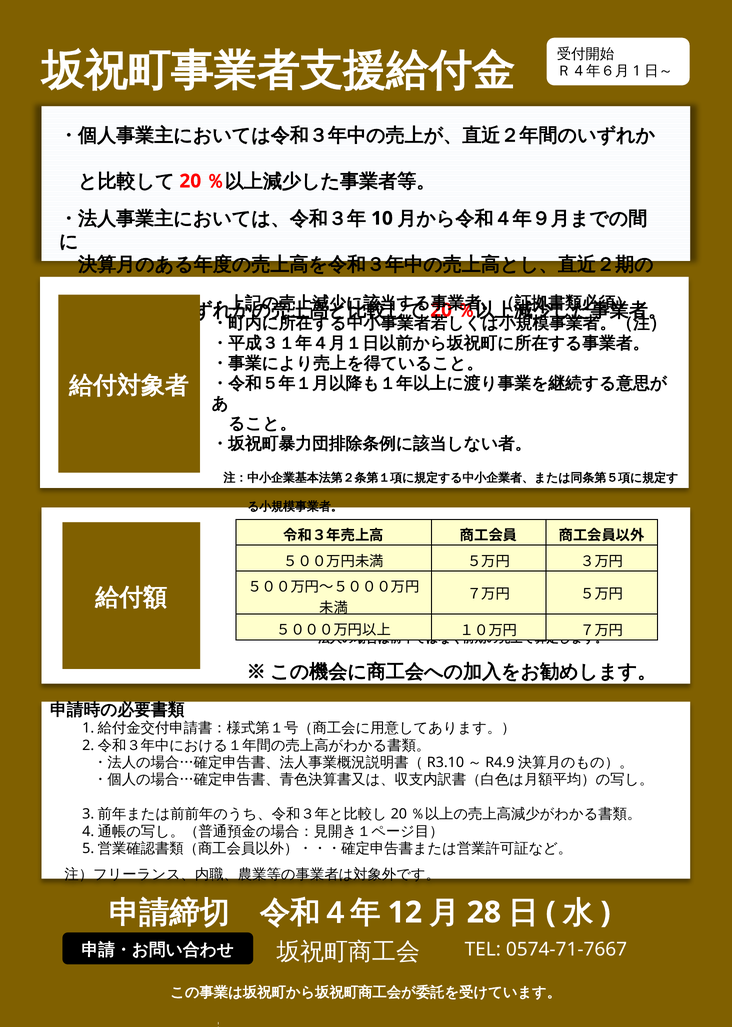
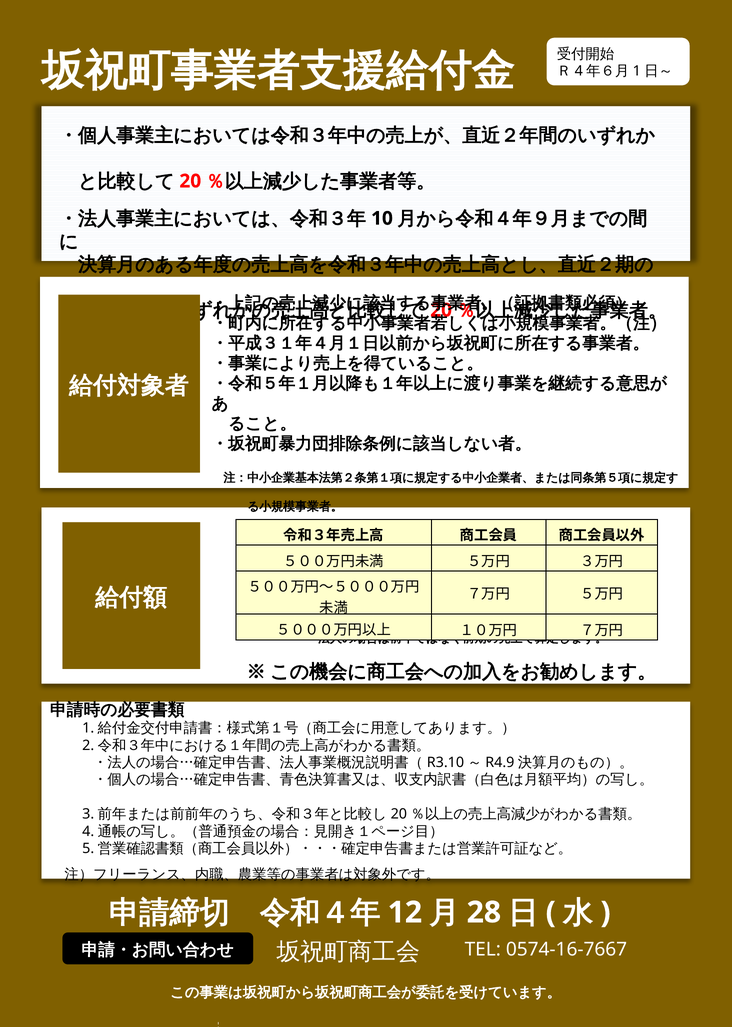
0574-71-7667: 0574-71-7667 -> 0574-16-7667
